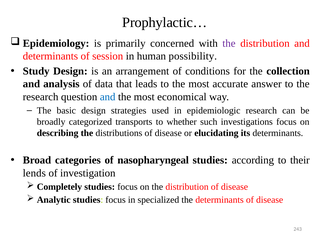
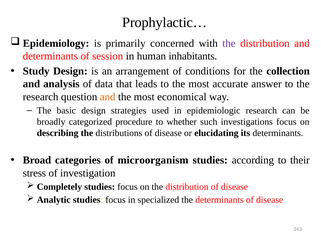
possibility: possibility -> inhabitants
and at (108, 97) colour: blue -> orange
transports: transports -> procedure
nasopharyngeal: nasopharyngeal -> microorganism
lends: lends -> stress
